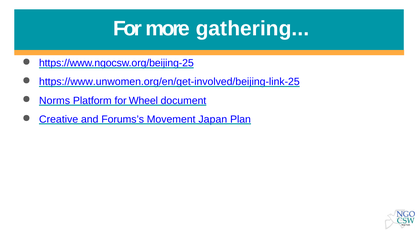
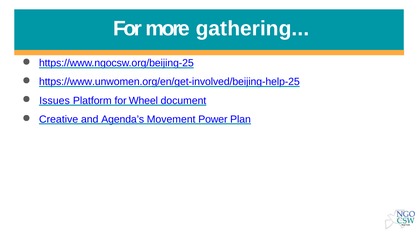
https://www.unwomen.org/en/get-involved/beijing-link-25: https://www.unwomen.org/en/get-involved/beijing-link-25 -> https://www.unwomen.org/en/get-involved/beijing-help-25
Norms: Norms -> Issues
Forums’s: Forums’s -> Agenda’s
Japan: Japan -> Power
